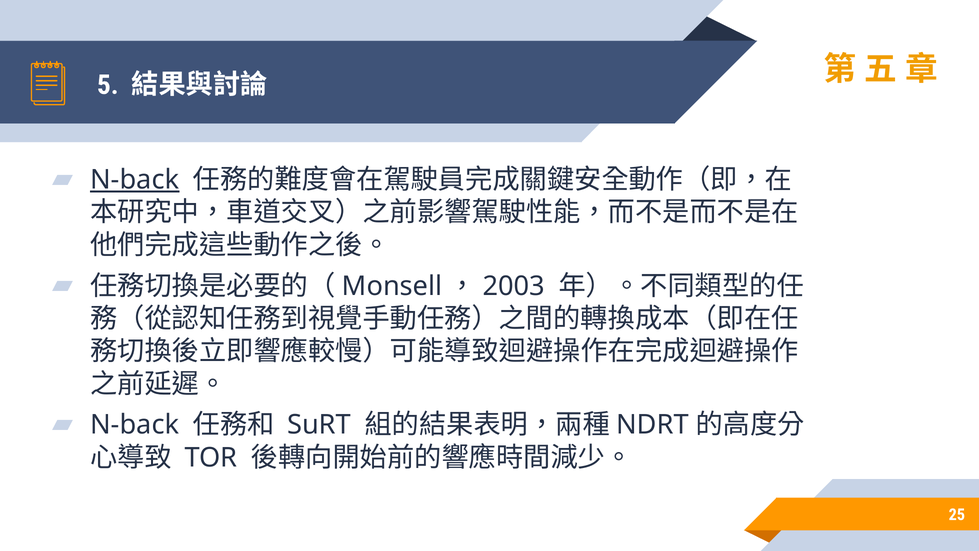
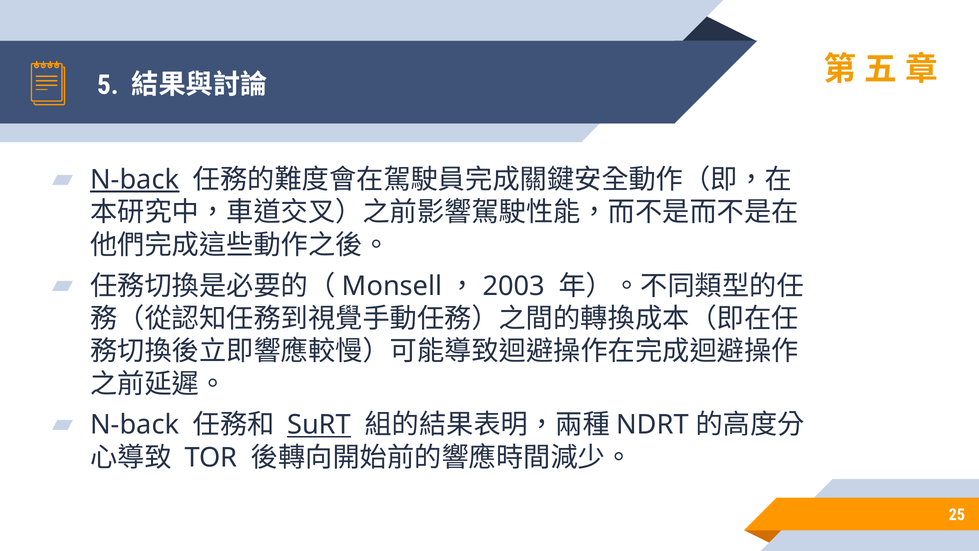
SuRT underline: none -> present
